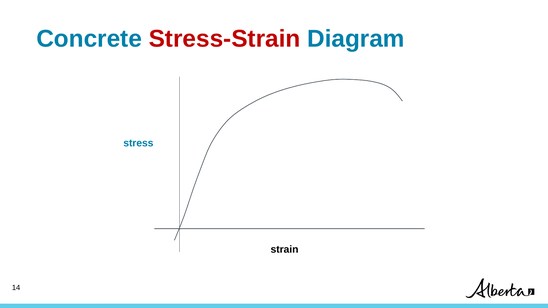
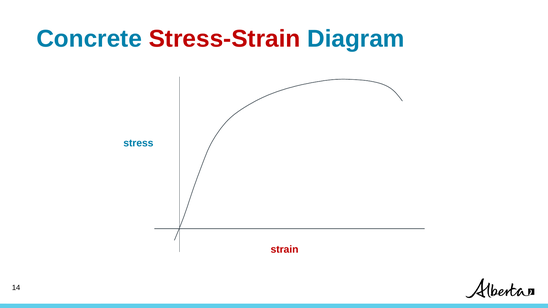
strain colour: black -> red
